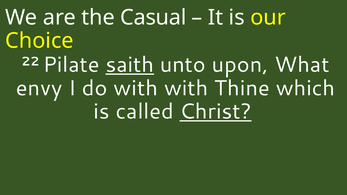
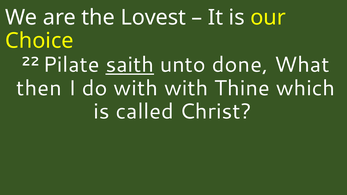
Casual: Casual -> Lovest
upon: upon -> done
envy: envy -> then
Christ underline: present -> none
